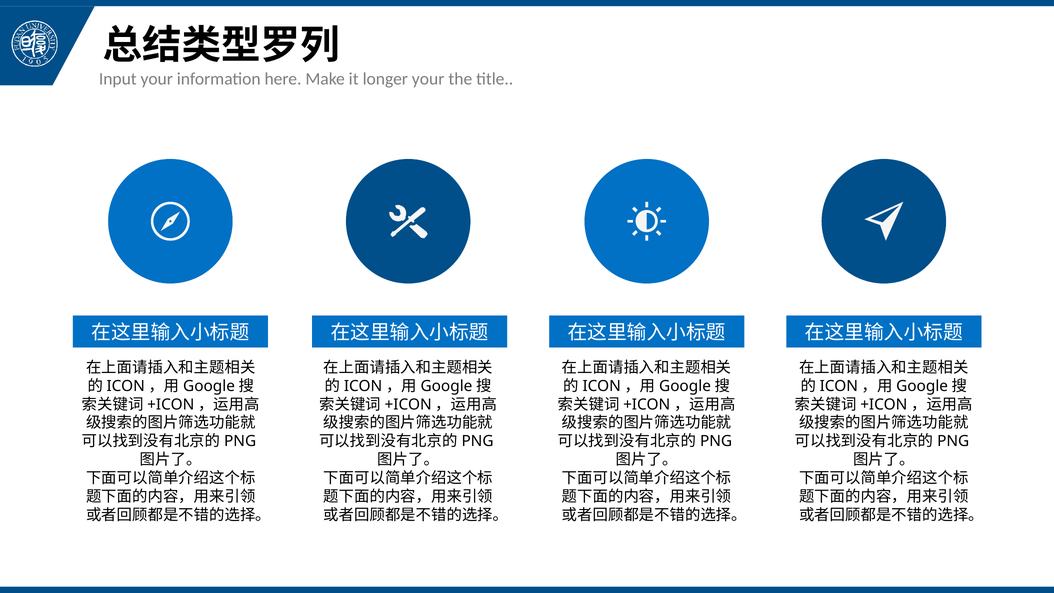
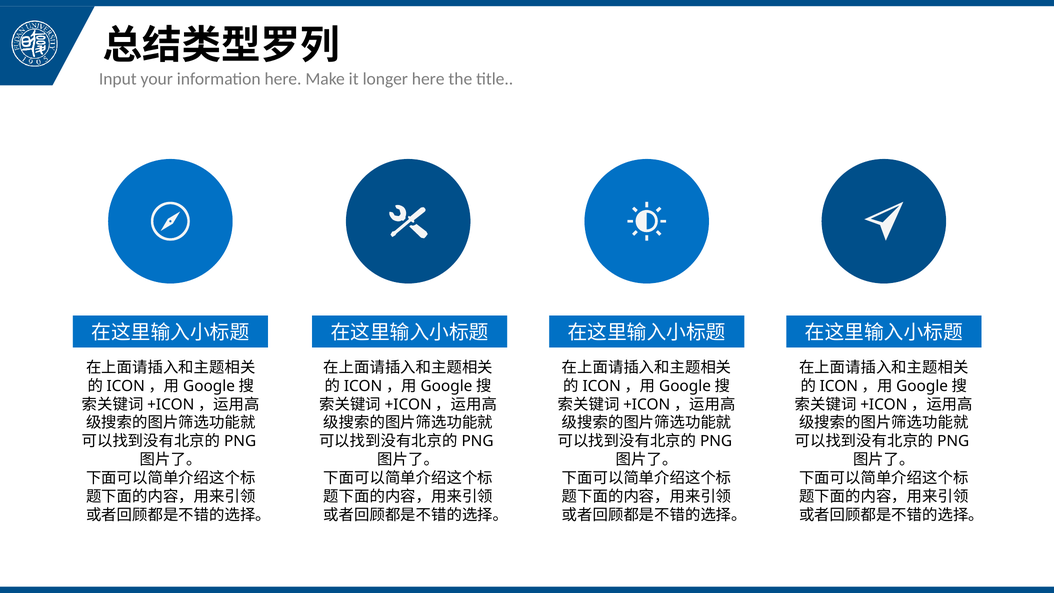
longer your: your -> here
